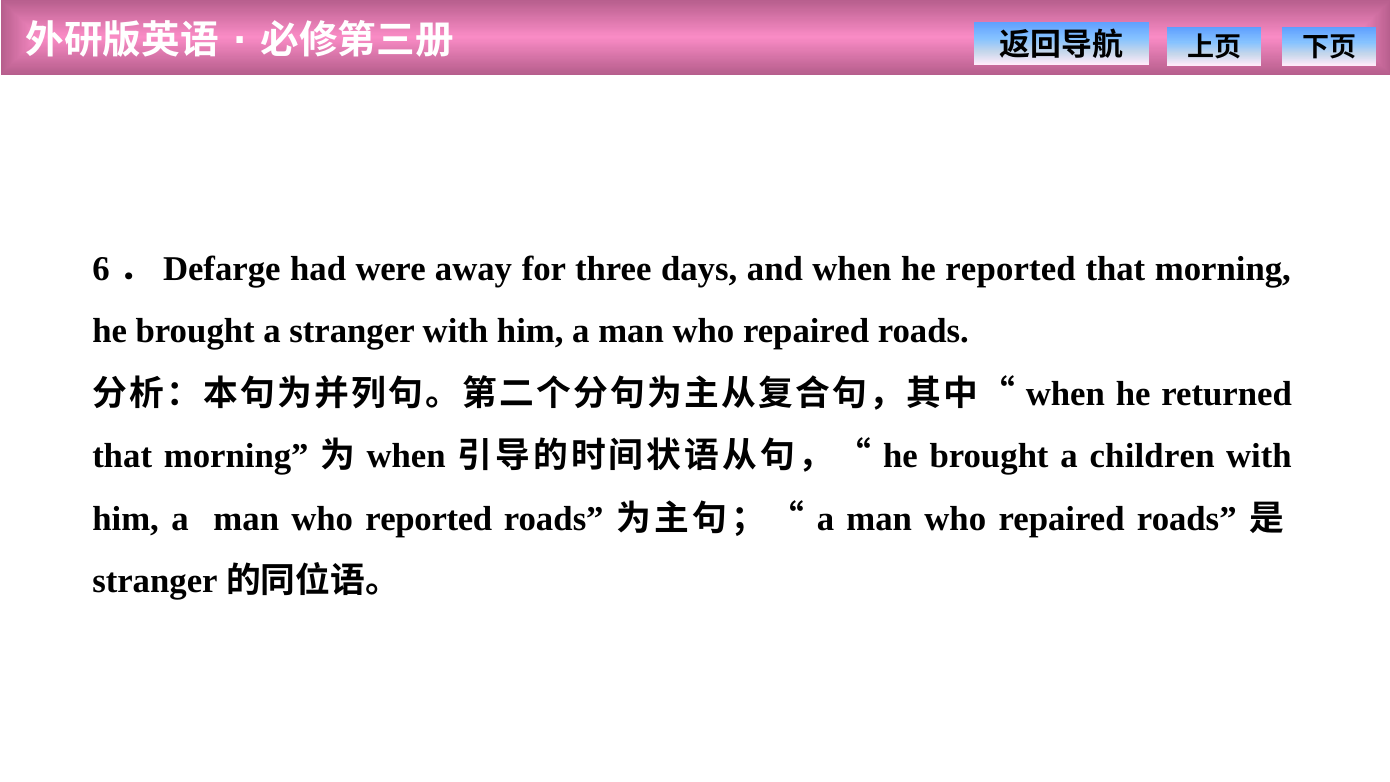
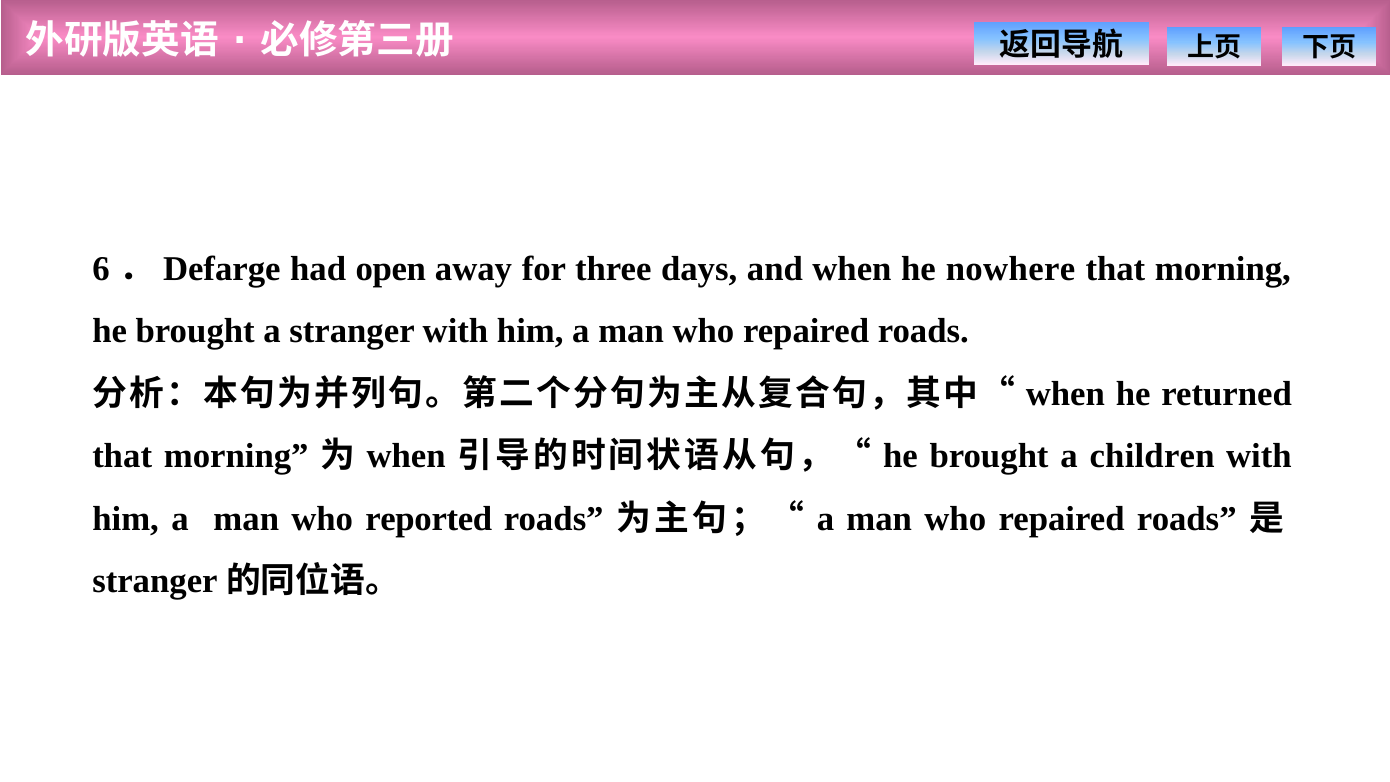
were: were -> open
he reported: reported -> nowhere
